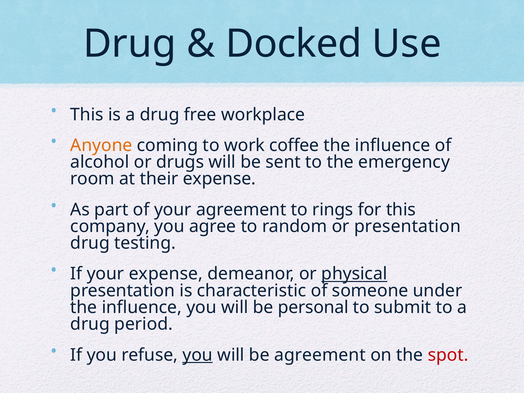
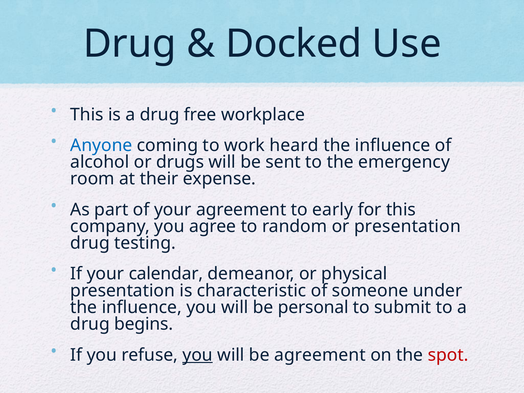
Anyone colour: orange -> blue
coffee: coffee -> heard
rings: rings -> early
your expense: expense -> calendar
physical underline: present -> none
period: period -> begins
